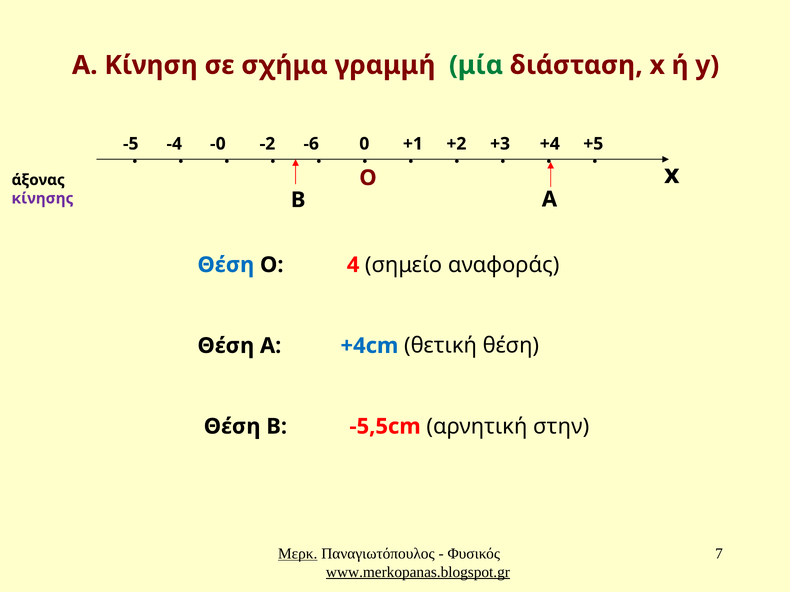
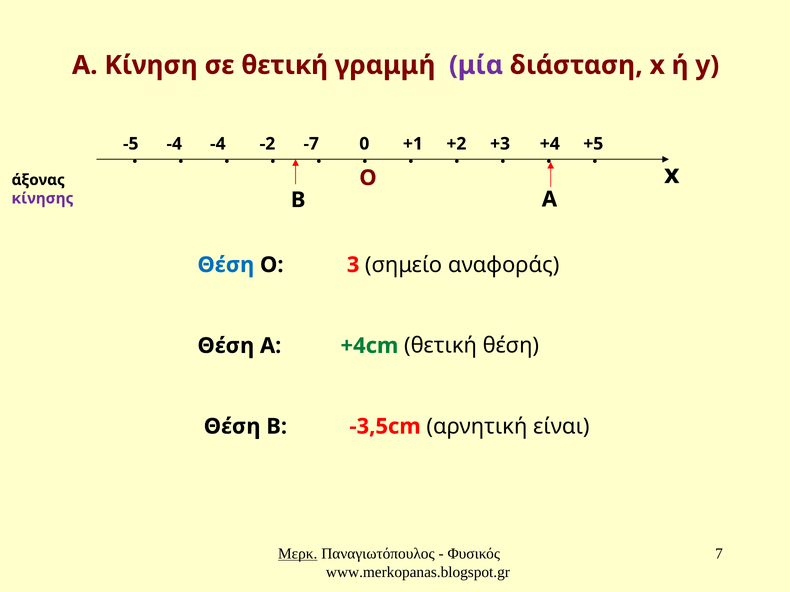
σε σχήμα: σχήμα -> θετική
μία colour: green -> purple
-0 at (218, 144): -0 -> -4
-6: -6 -> -7
4: 4 -> 3
+4cm colour: blue -> green
-5,5cm: -5,5cm -> -3,5cm
στην: στην -> είναι
www.merkopanas.blogspot.gr underline: present -> none
